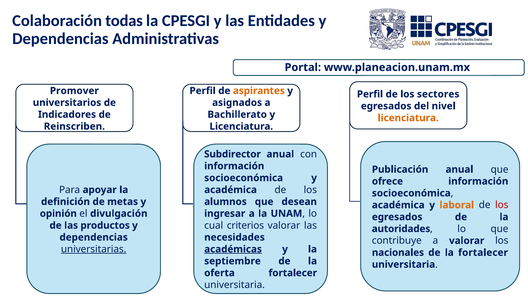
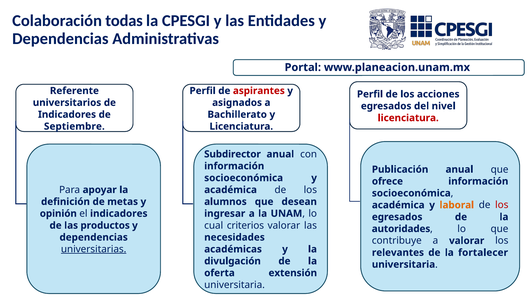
Promover: Promover -> Referente
aspirantes colour: orange -> red
sectores: sectores -> acciones
licenciatura at (408, 118) colour: orange -> red
Reinscriben: Reinscriben -> Septiembre
el divulgación: divulgación -> indicadores
académicas underline: present -> none
nacionales: nacionales -> relevantes
septiembre: septiembre -> divulgación
oferta fortalecer: fortalecer -> extensión
